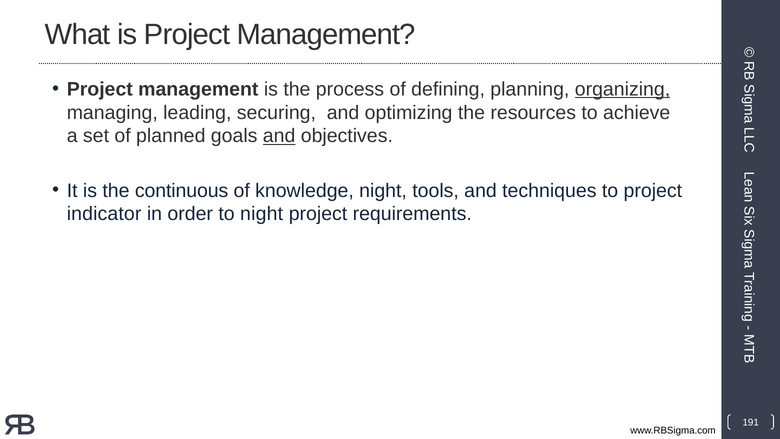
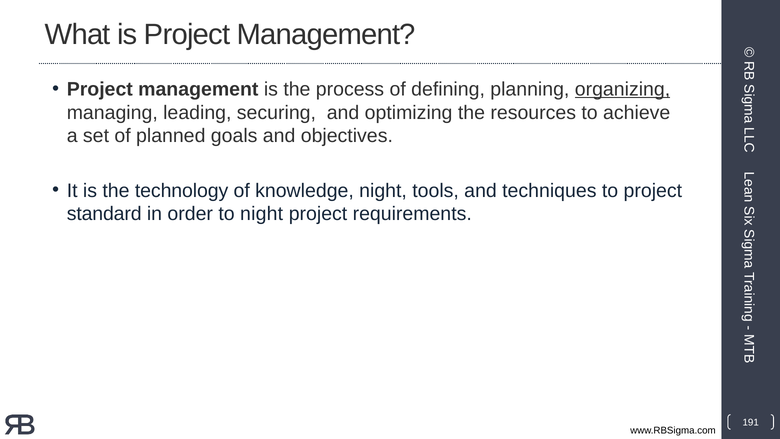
and at (279, 136) underline: present -> none
continuous: continuous -> technology
indicator: indicator -> standard
